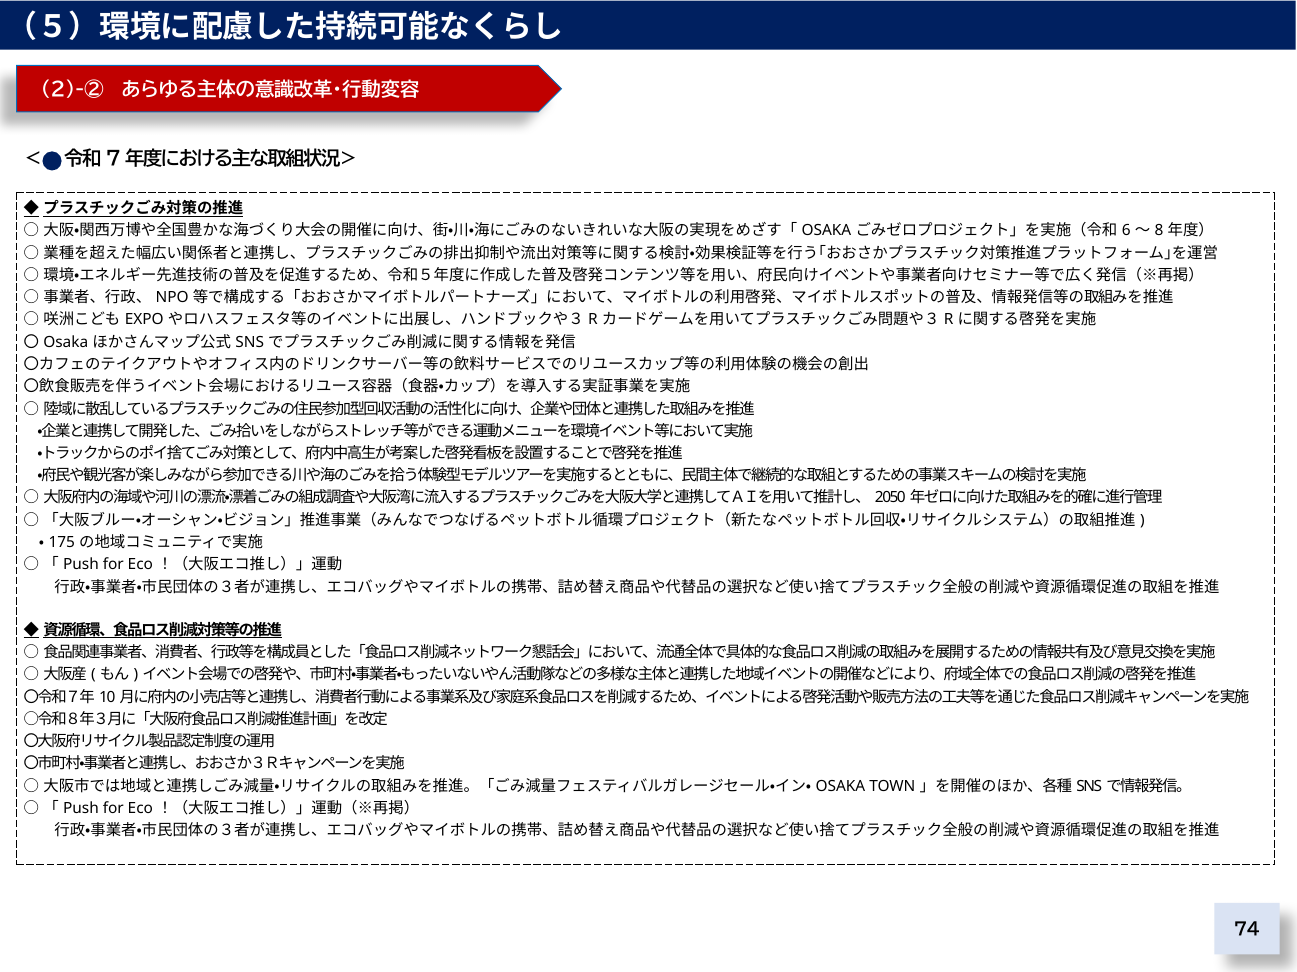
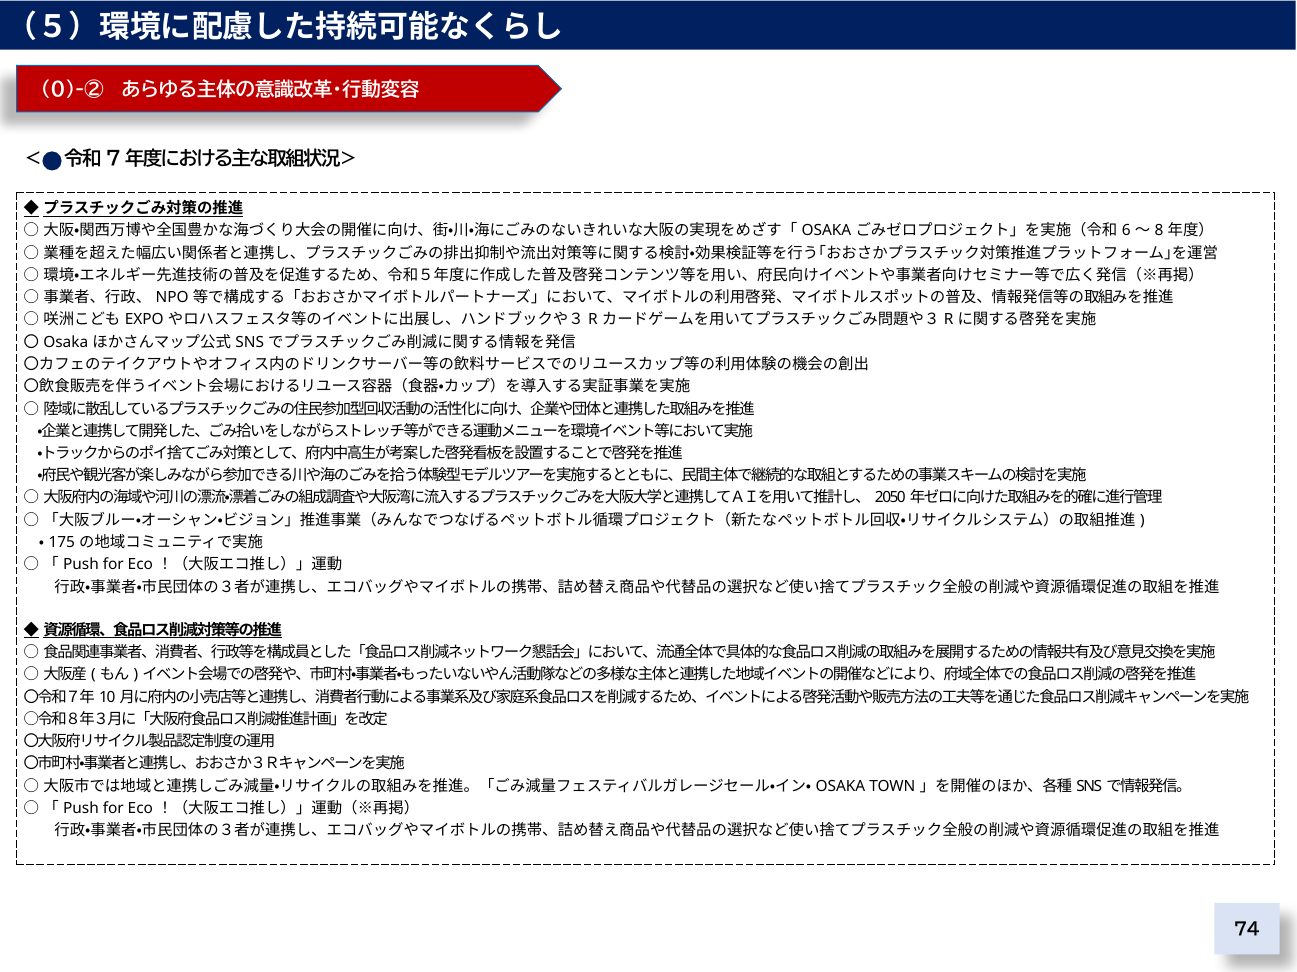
2)-②: 2)-② -> 0)-②
